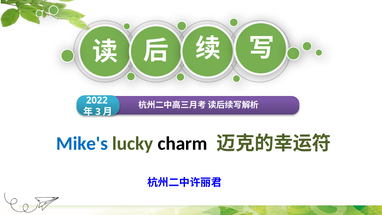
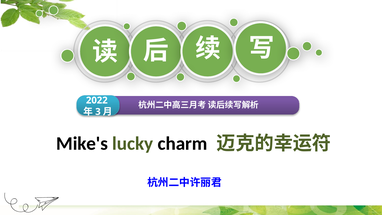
Mike's colour: blue -> black
